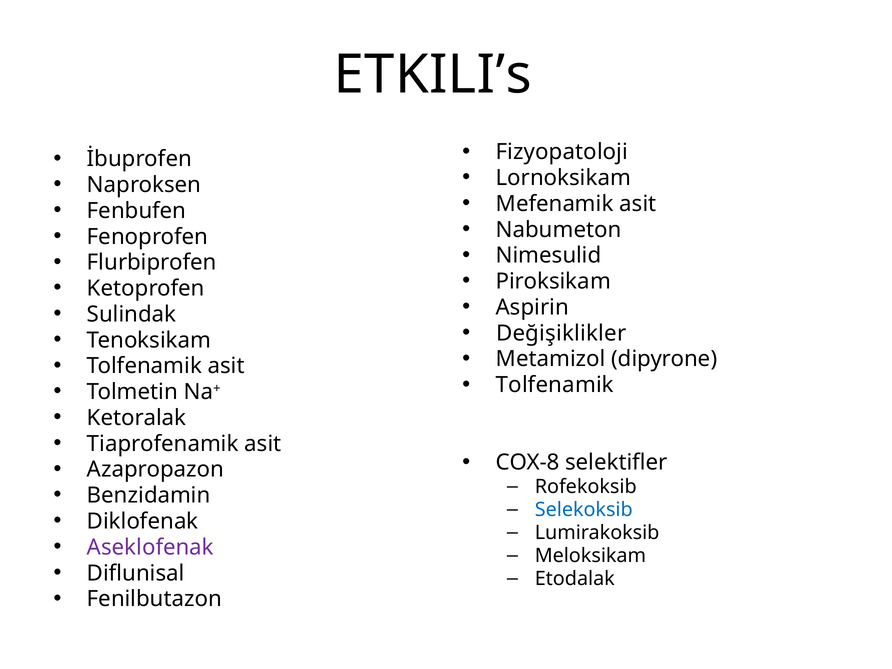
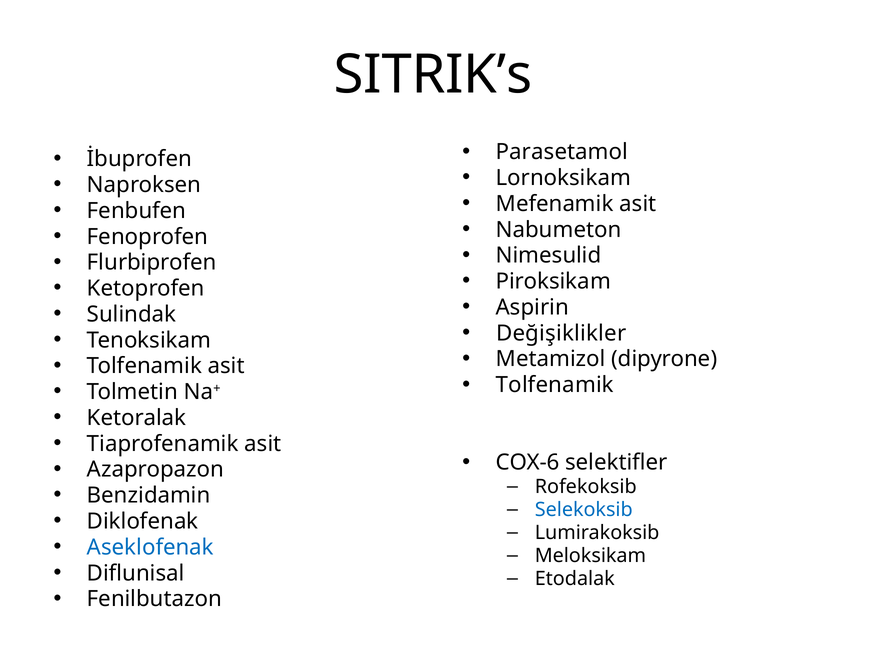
ETKILI’s: ETKILI’s -> SITRIK’s
Fizyopatoloji: Fizyopatoloji -> Parasetamol
COX-8: COX-8 -> COX-6
Aseklofenak colour: purple -> blue
